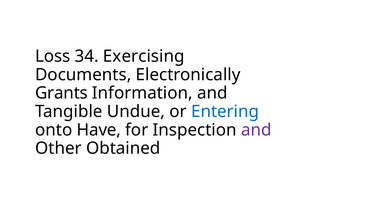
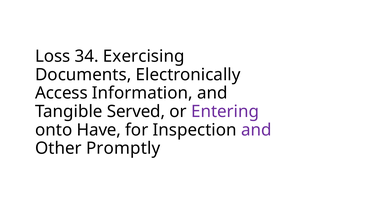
Grants: Grants -> Access
Undue: Undue -> Served
Entering colour: blue -> purple
Obtained: Obtained -> Promptly
